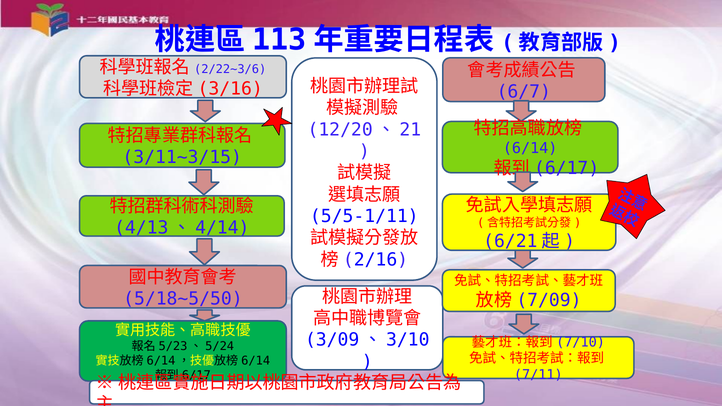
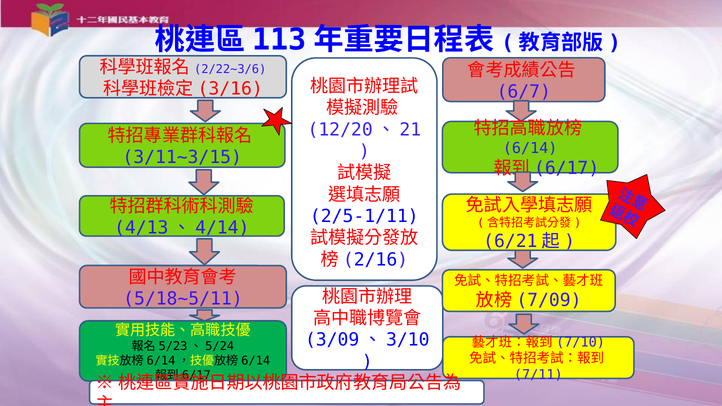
5/5-1/11: 5/5-1/11 -> 2/5-1/11
5/18~5/50: 5/18~5/50 -> 5/18~5/11
